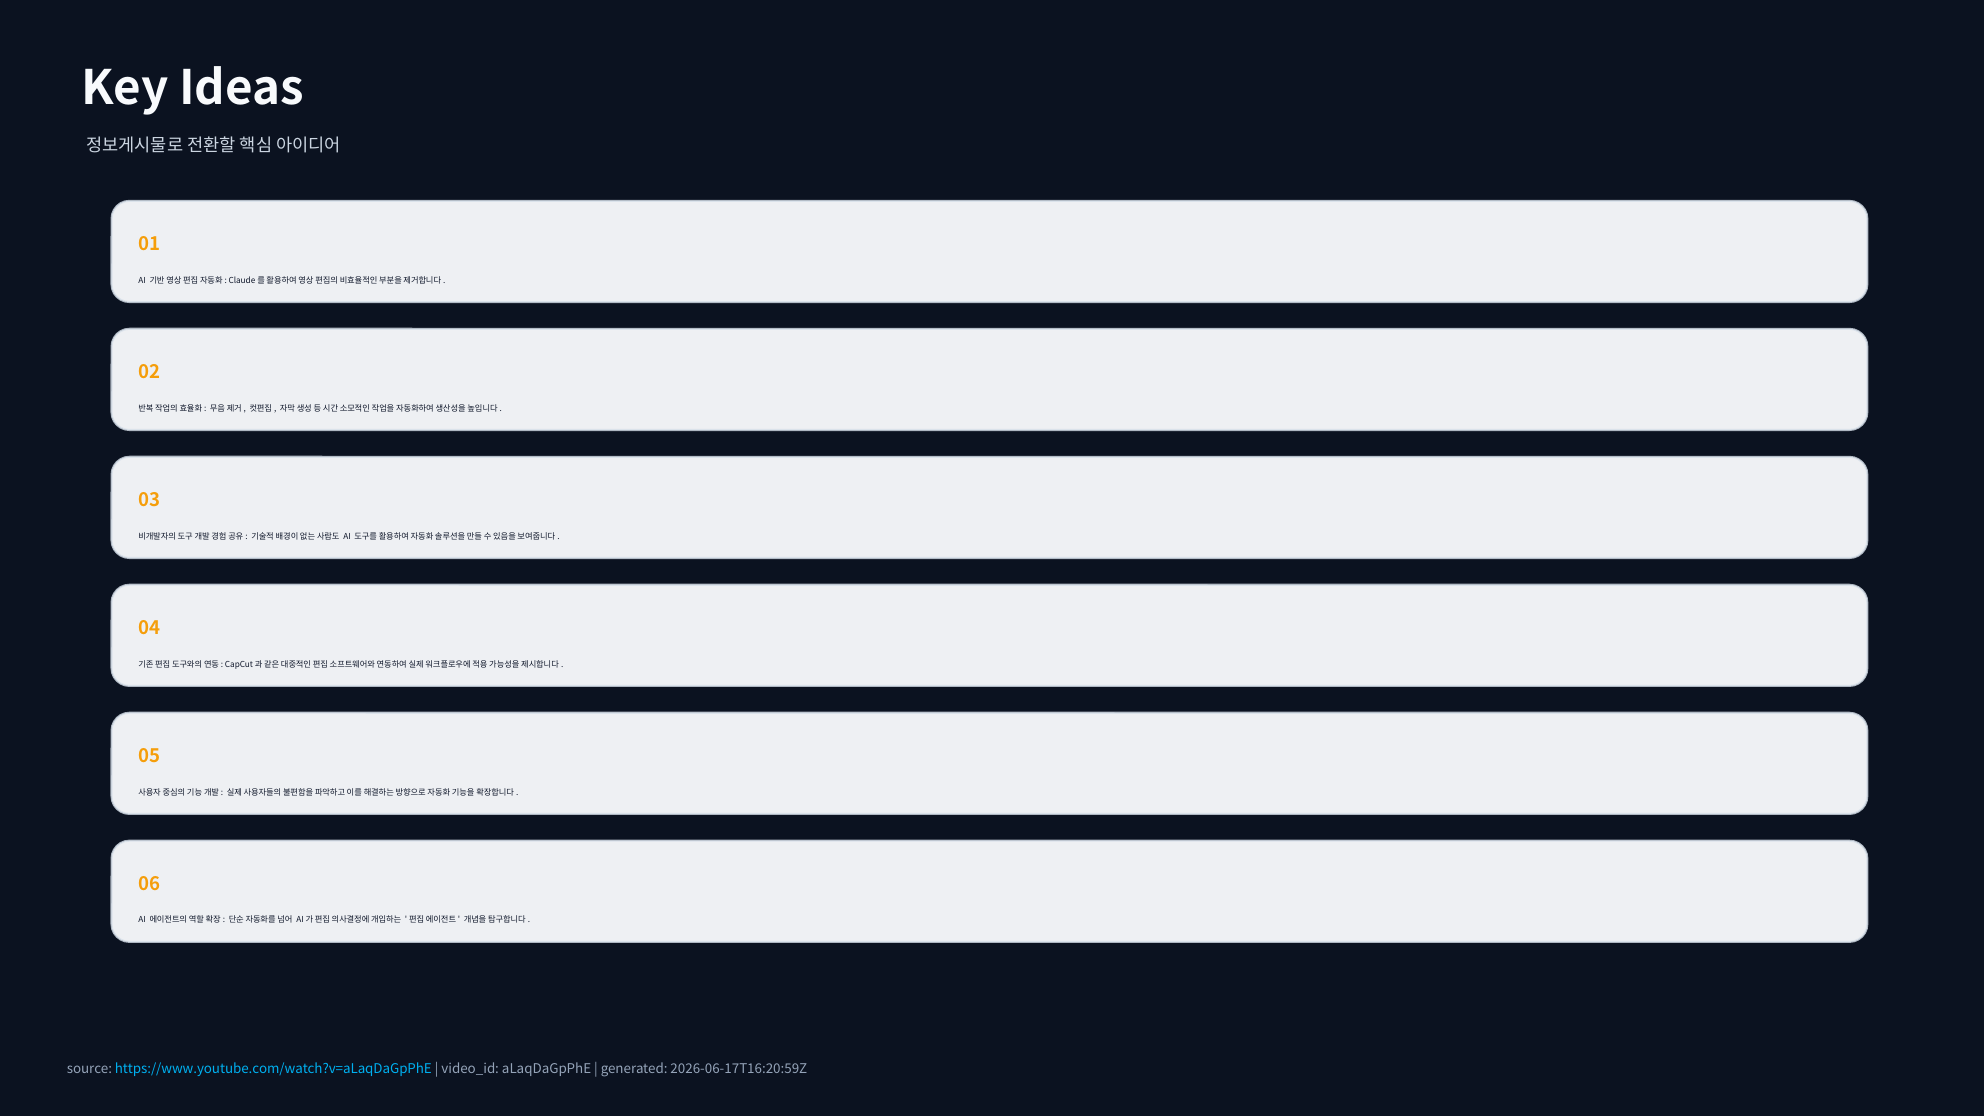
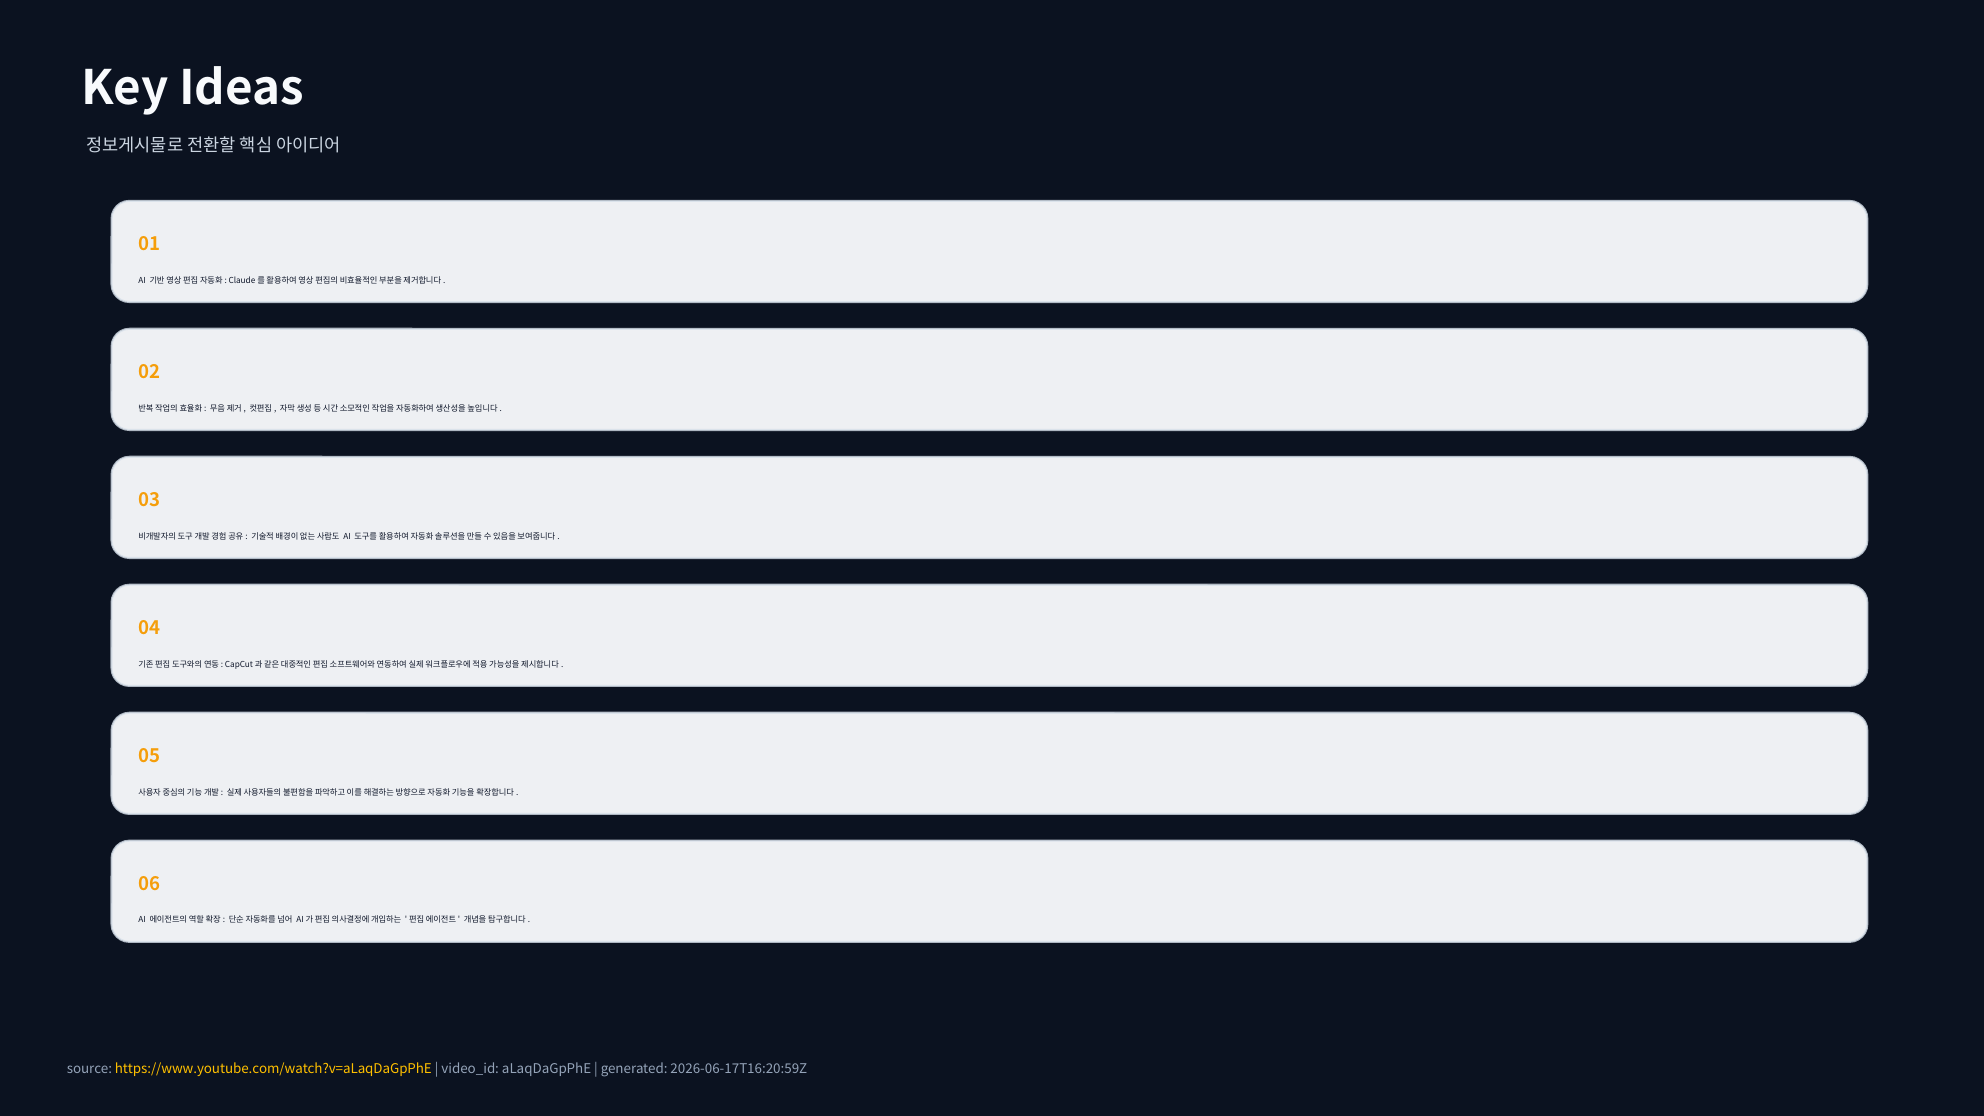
https://www.youtube.com/watch?v=aLaqDaGpPhE colour: light blue -> yellow
